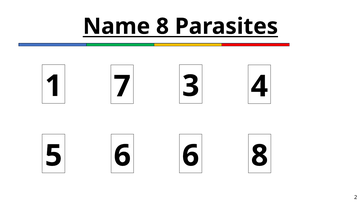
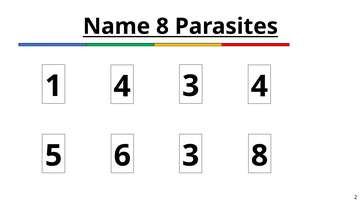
1 7: 7 -> 4
6 6: 6 -> 3
